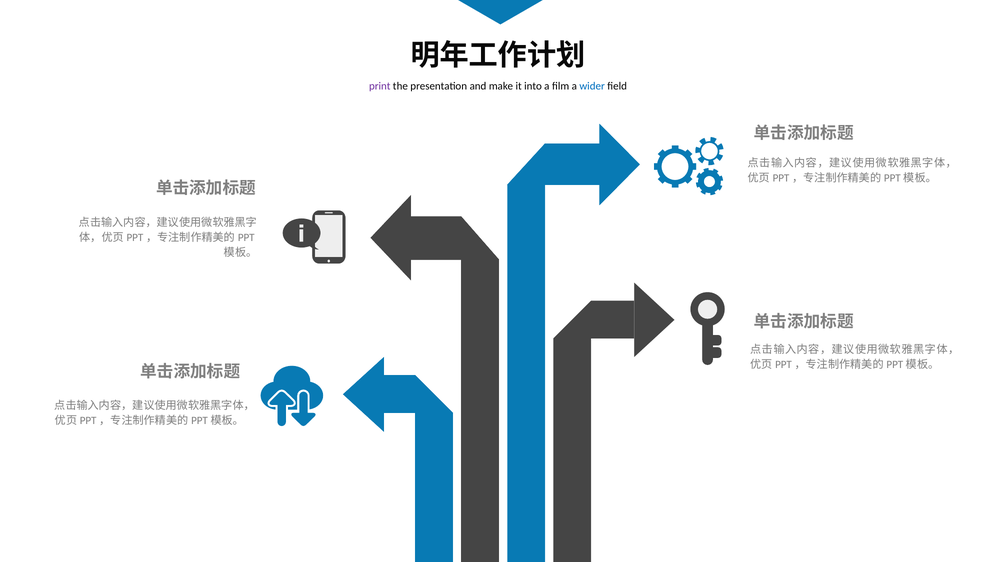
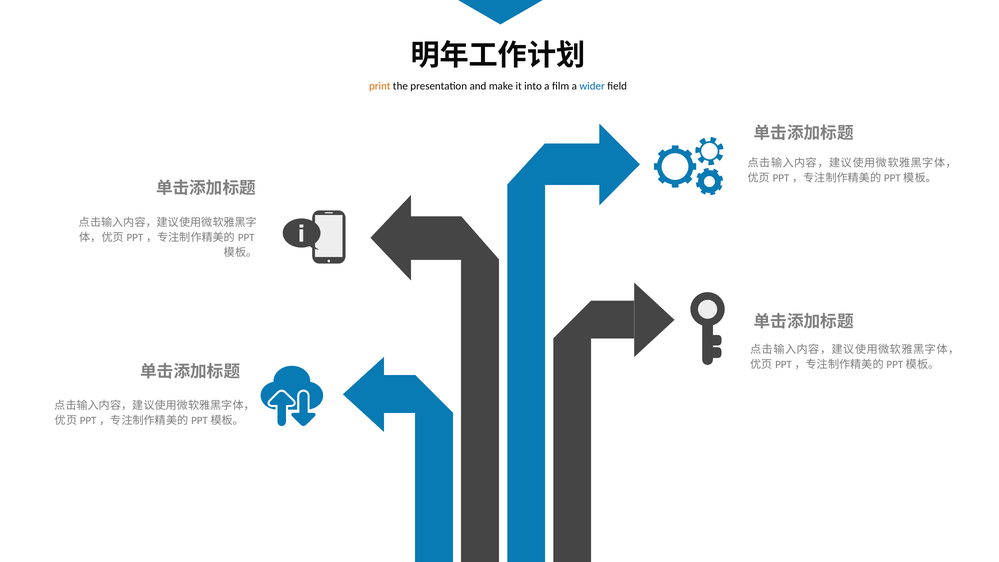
print colour: purple -> orange
